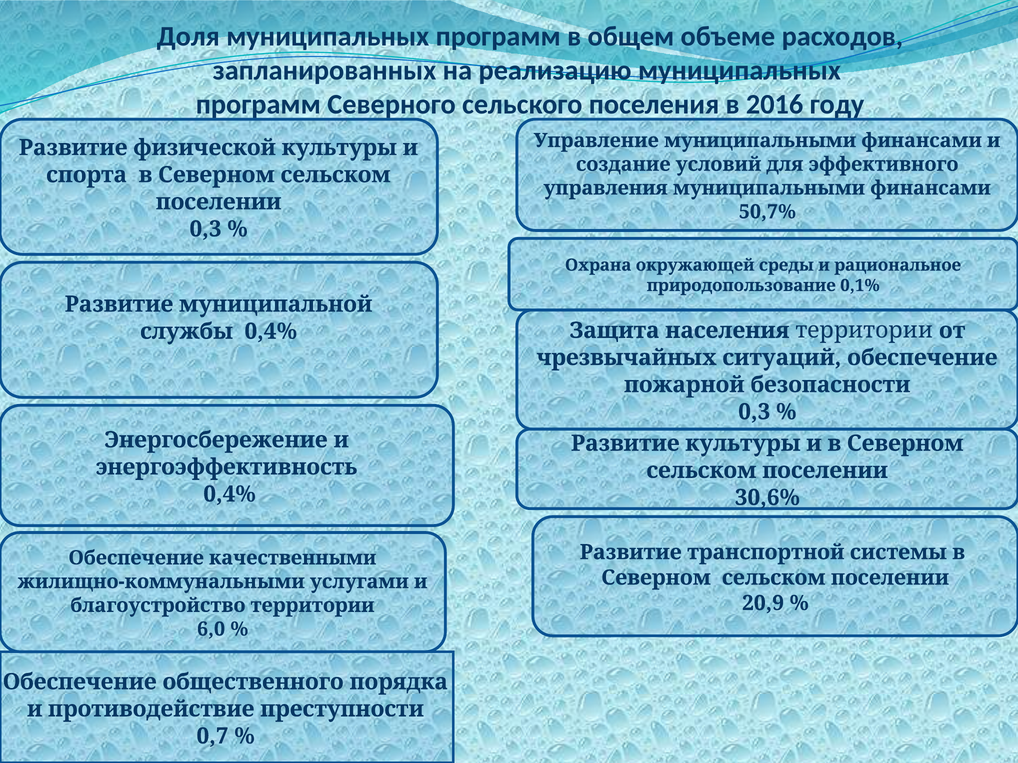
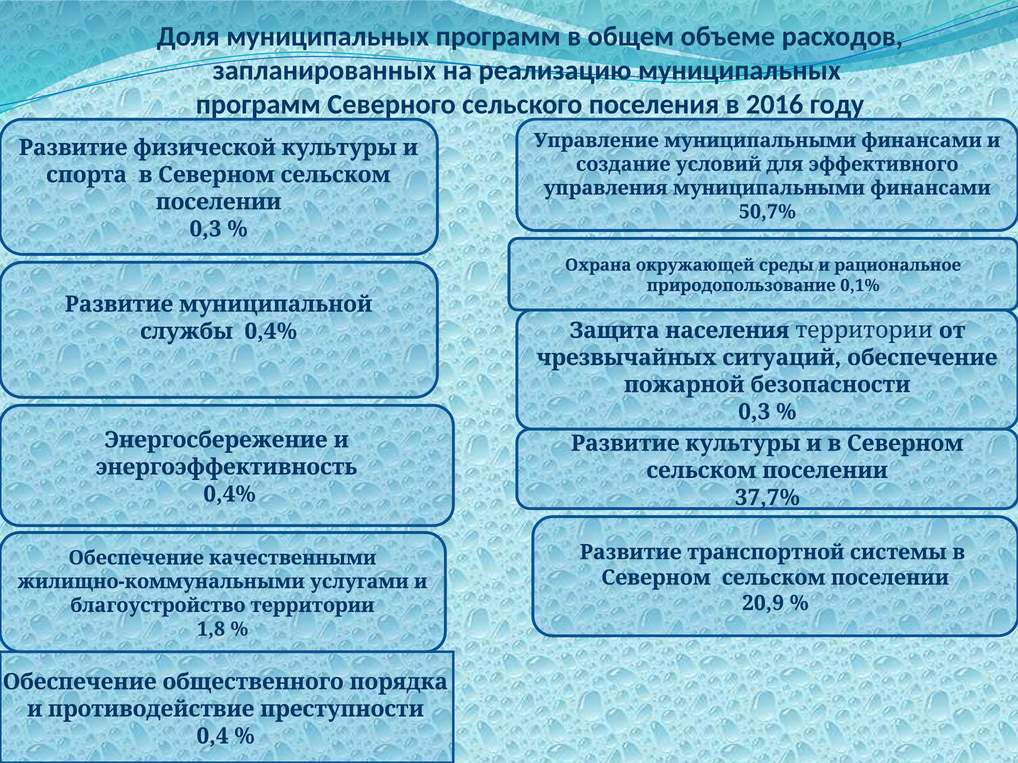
30,6%: 30,6% -> 37,7%
6,0: 6,0 -> 1,8
0,7: 0,7 -> 0,4
